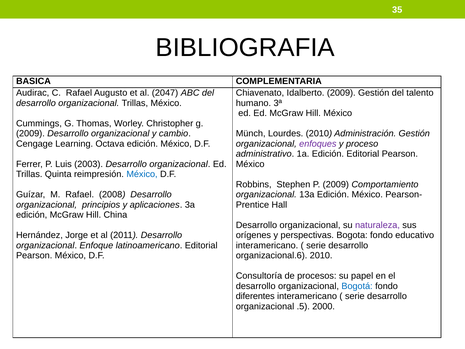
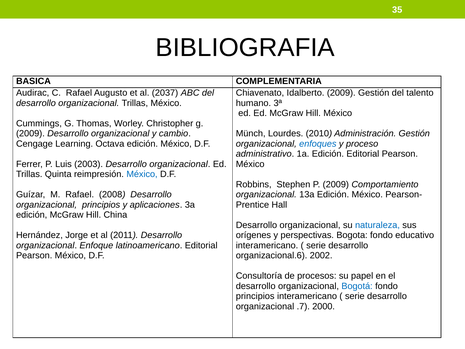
2047: 2047 -> 2037
enfoques colour: purple -> blue
naturaleza colour: purple -> blue
organizacional.6 2010: 2010 -> 2002
diferentes at (255, 296): diferentes -> principios
.5: .5 -> .7
